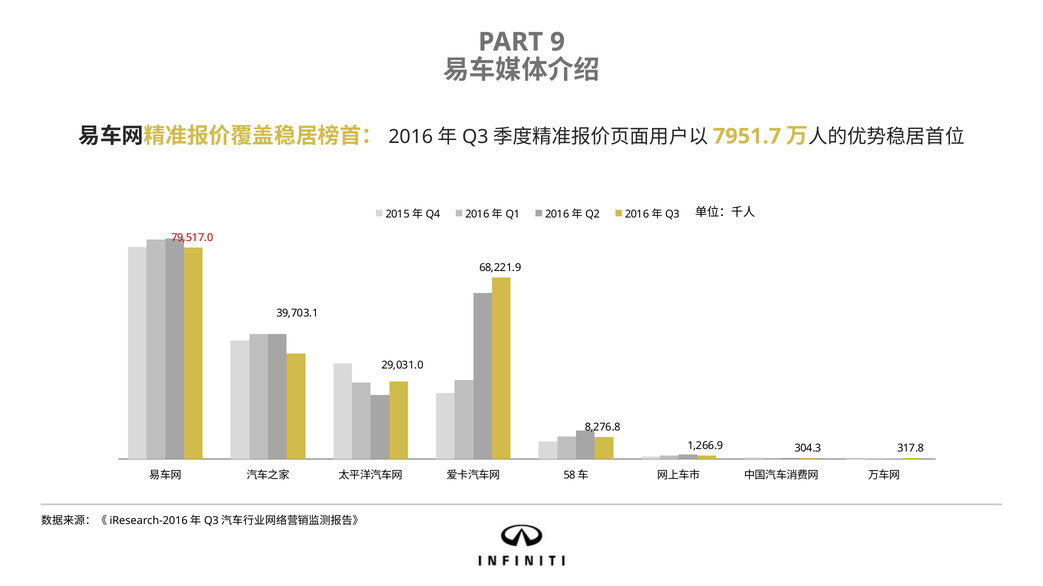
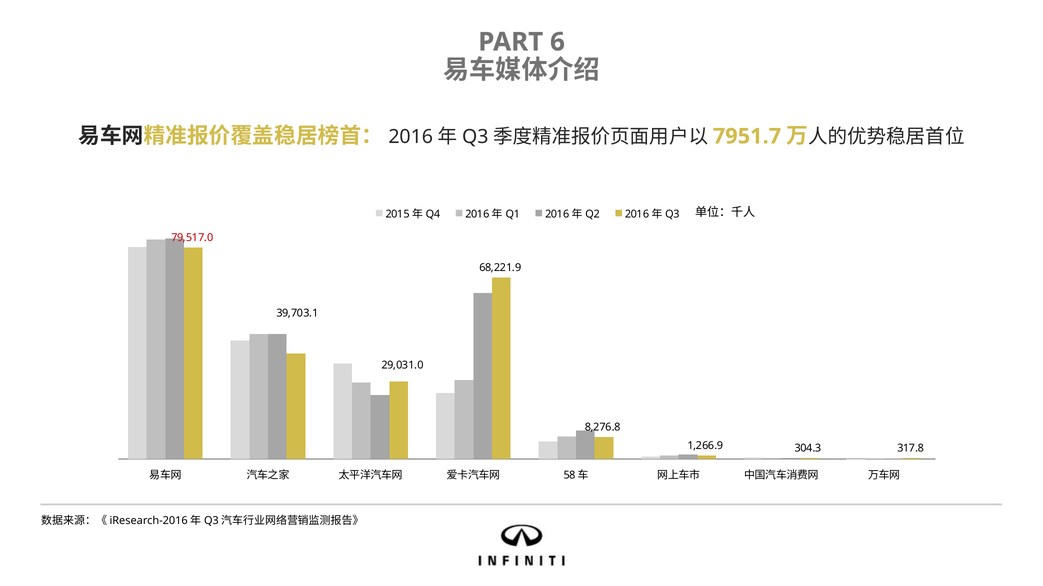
9: 9 -> 6
